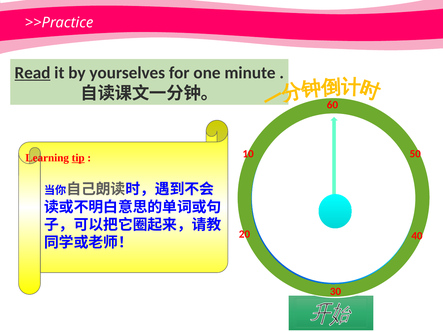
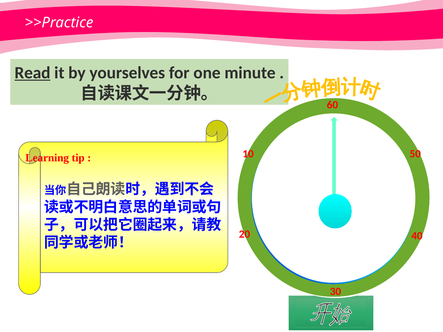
tip underline: present -> none
